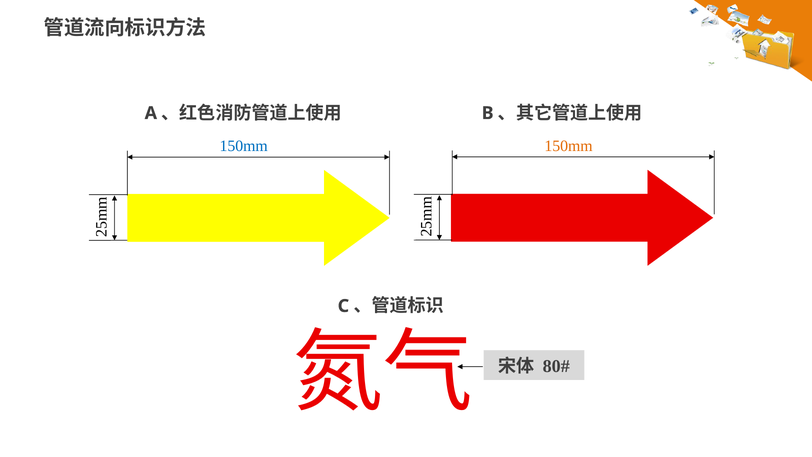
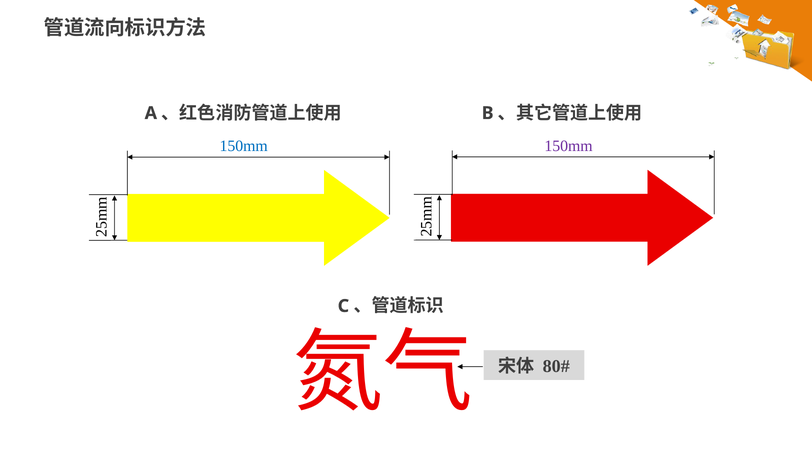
150mm at (569, 146) colour: orange -> purple
